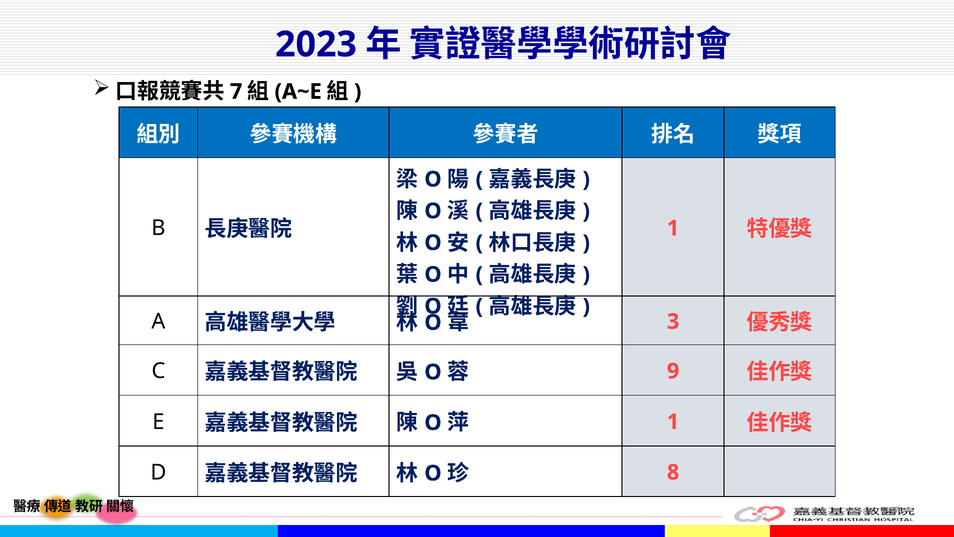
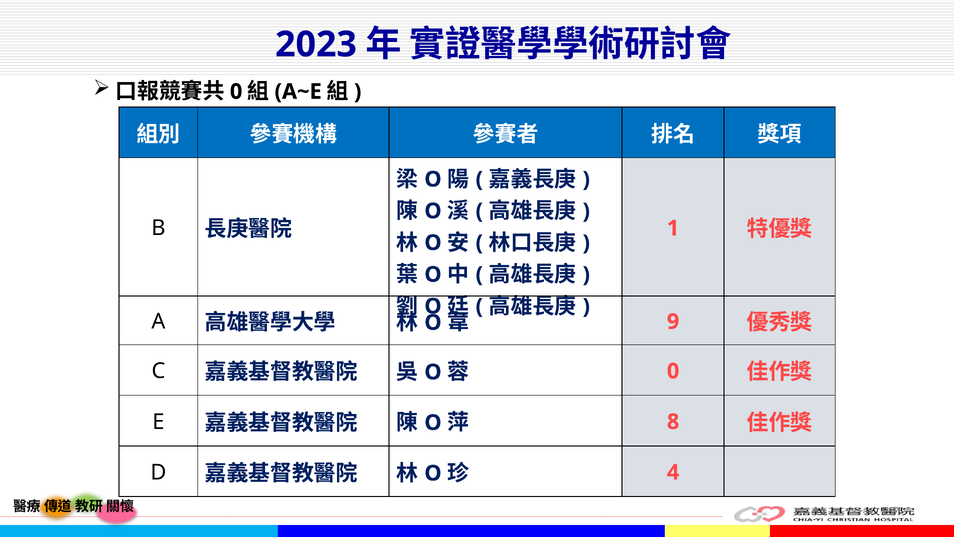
7 at (236, 92): 7 -> 0
3: 3 -> 9
9 at (673, 371): 9 -> 0
1 at (673, 421): 1 -> 8
8: 8 -> 4
